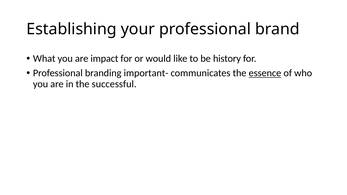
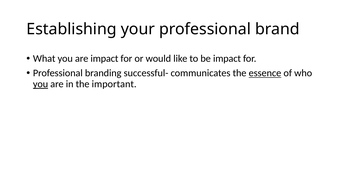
be history: history -> impact
important-: important- -> successful-
you at (41, 84) underline: none -> present
successful: successful -> important
